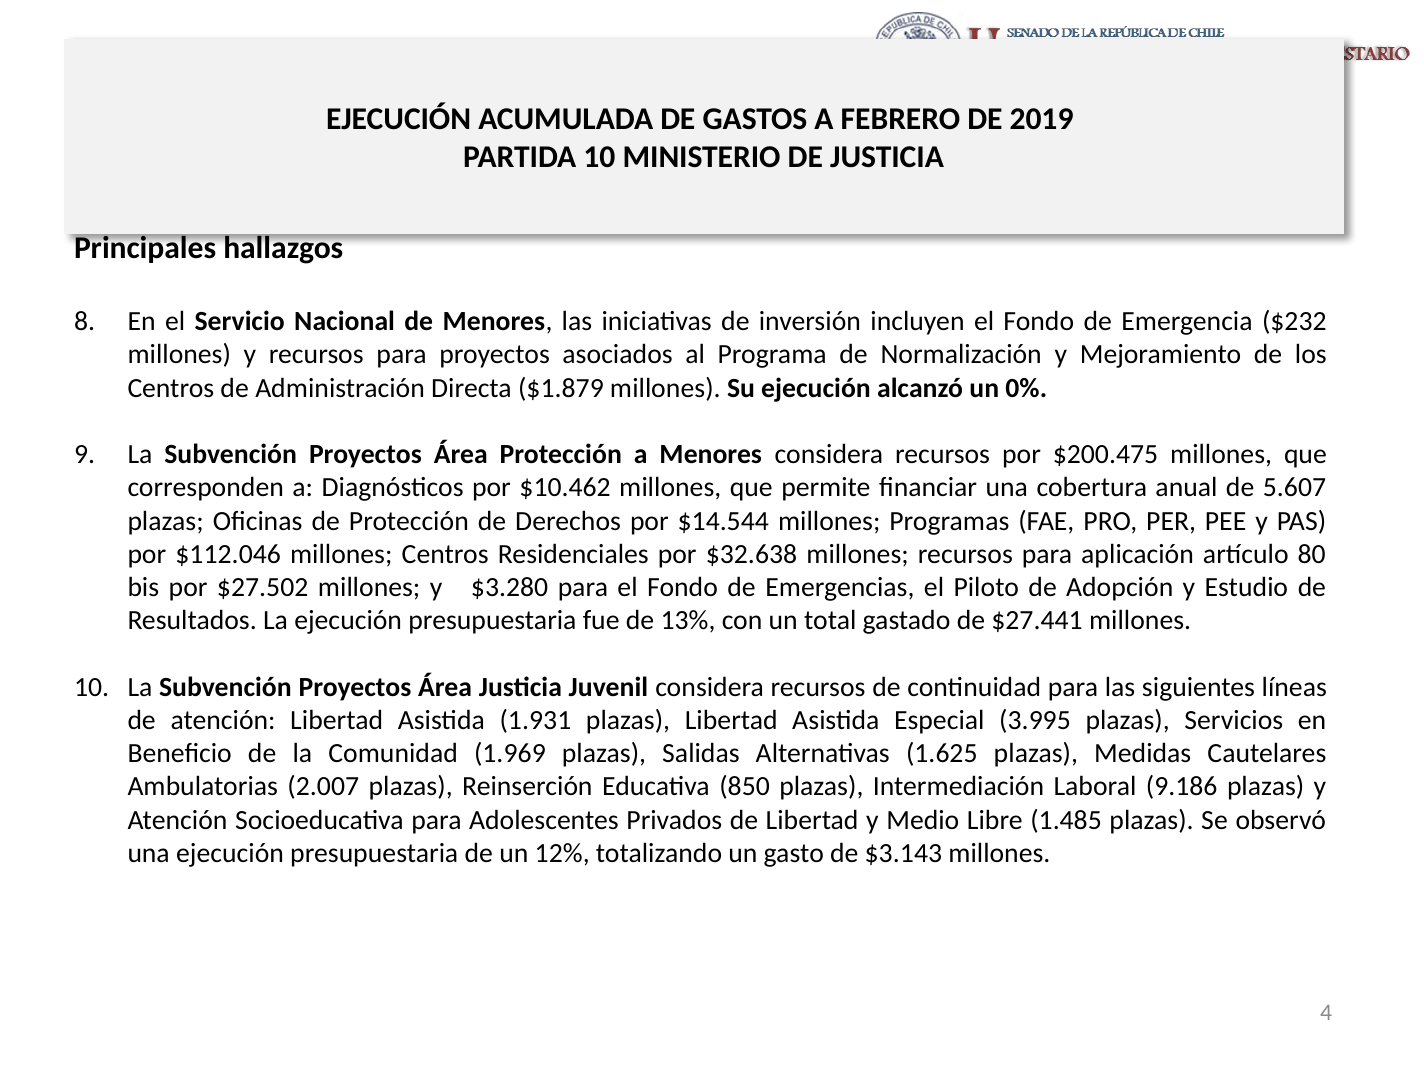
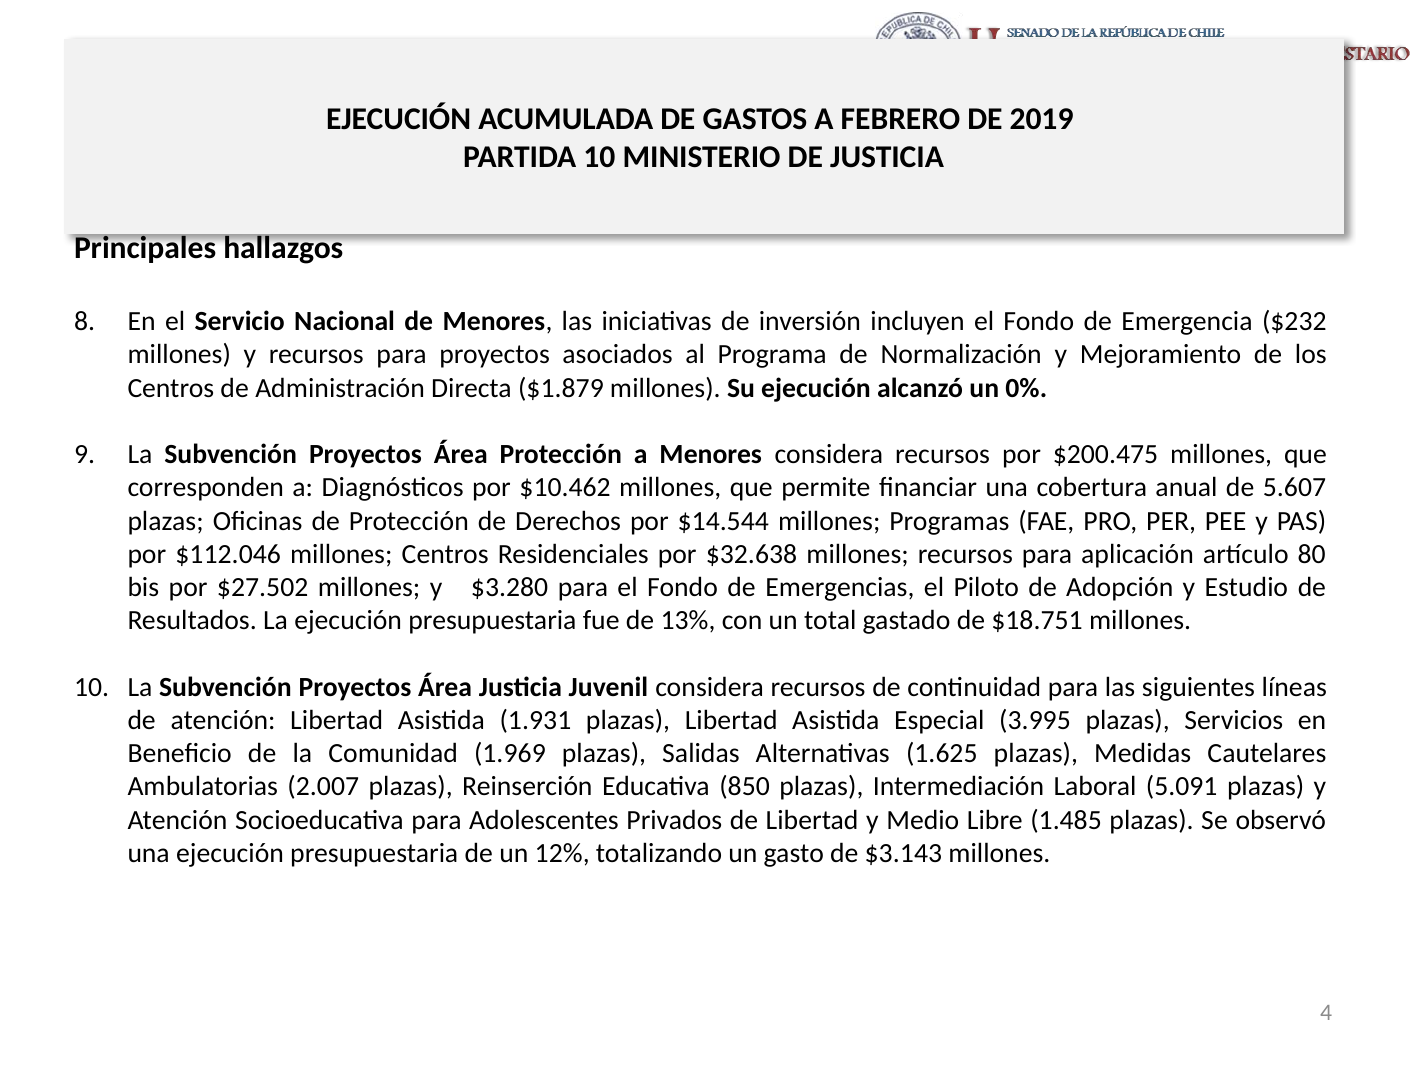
$27.441: $27.441 -> $18.751
9.186: 9.186 -> 5.091
